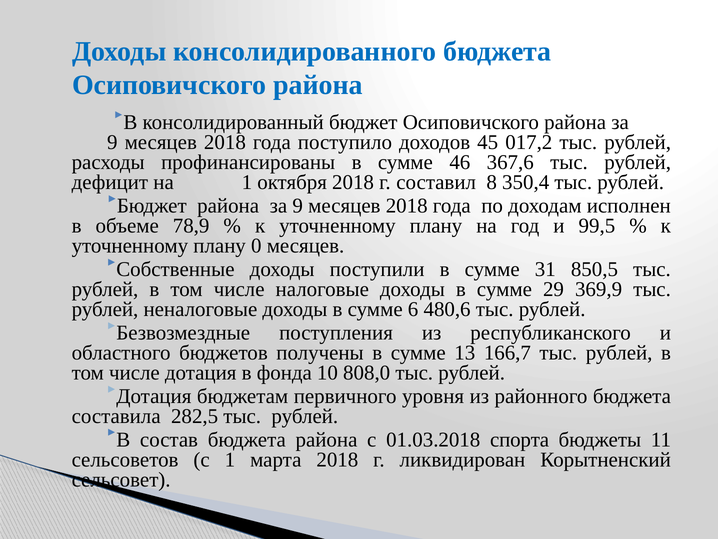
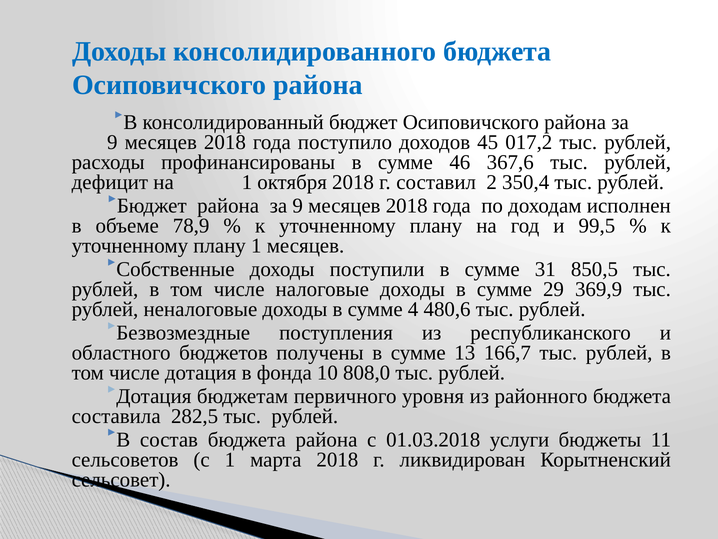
8: 8 -> 2
плану 0: 0 -> 1
6: 6 -> 4
спорта: спорта -> услуги
